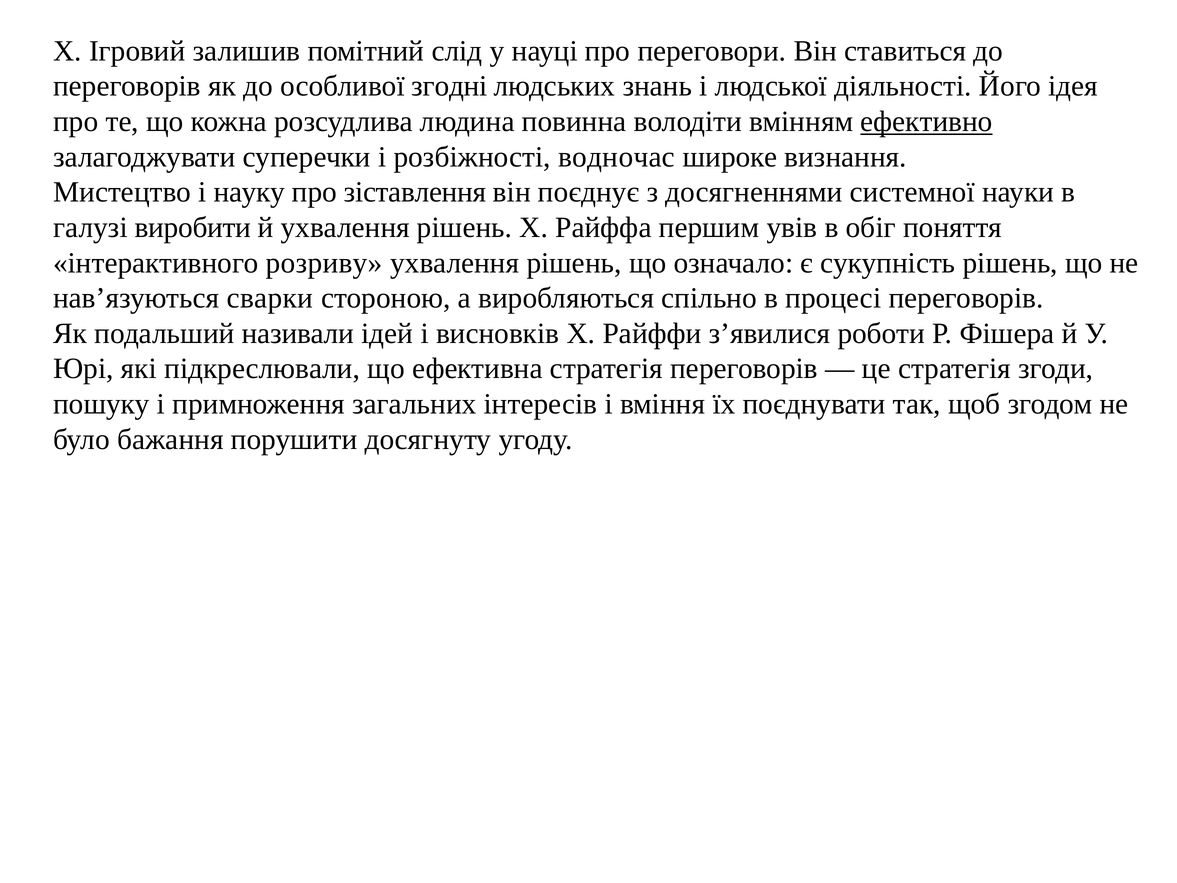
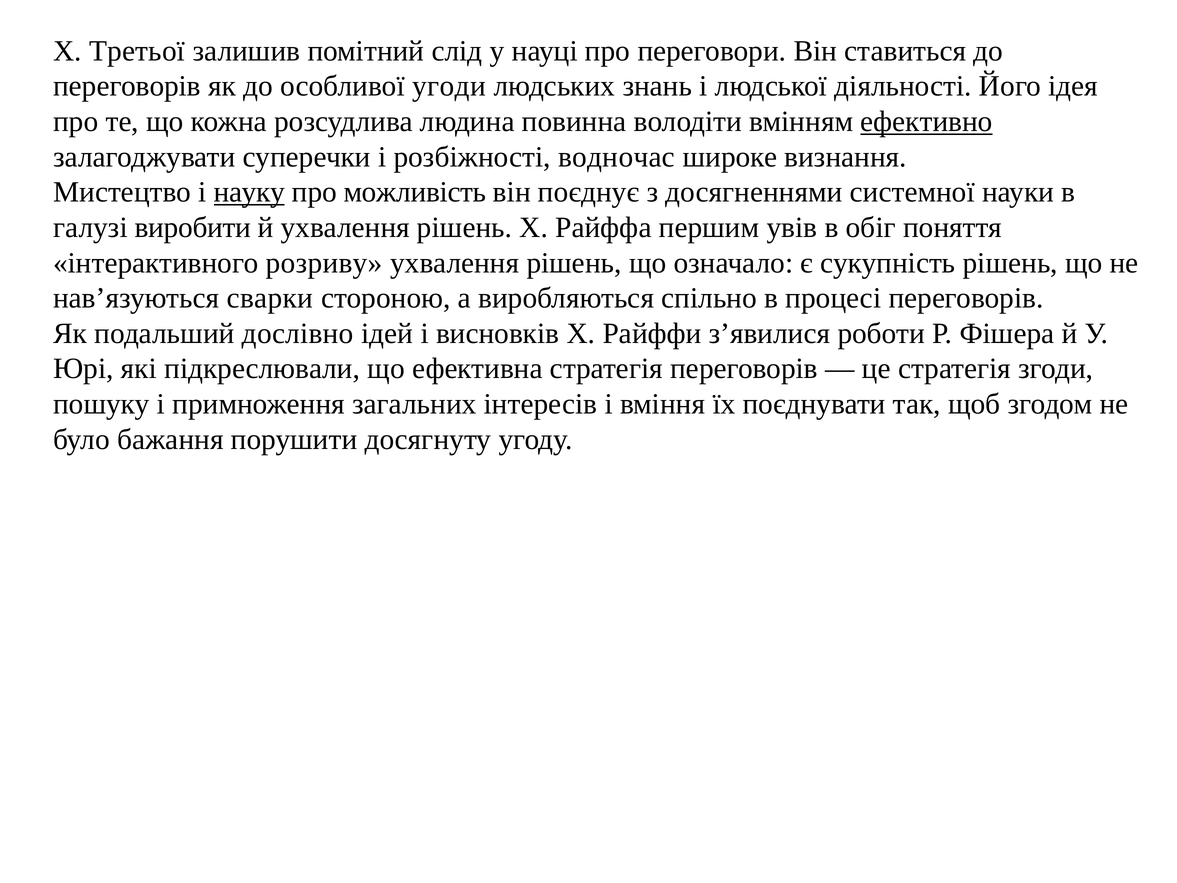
Ігровий: Ігровий -> Третьої
згодні: згодні -> угоди
науку underline: none -> present
зіставлення: зіставлення -> можливість
називали: називали -> дослівно
